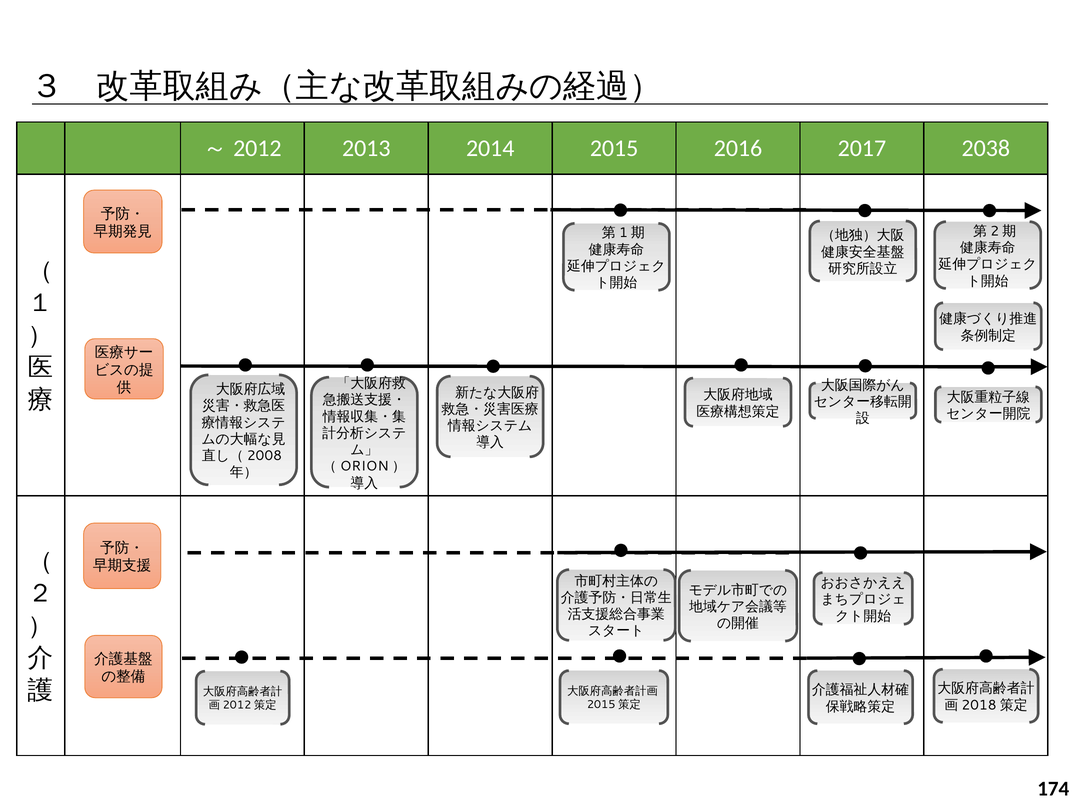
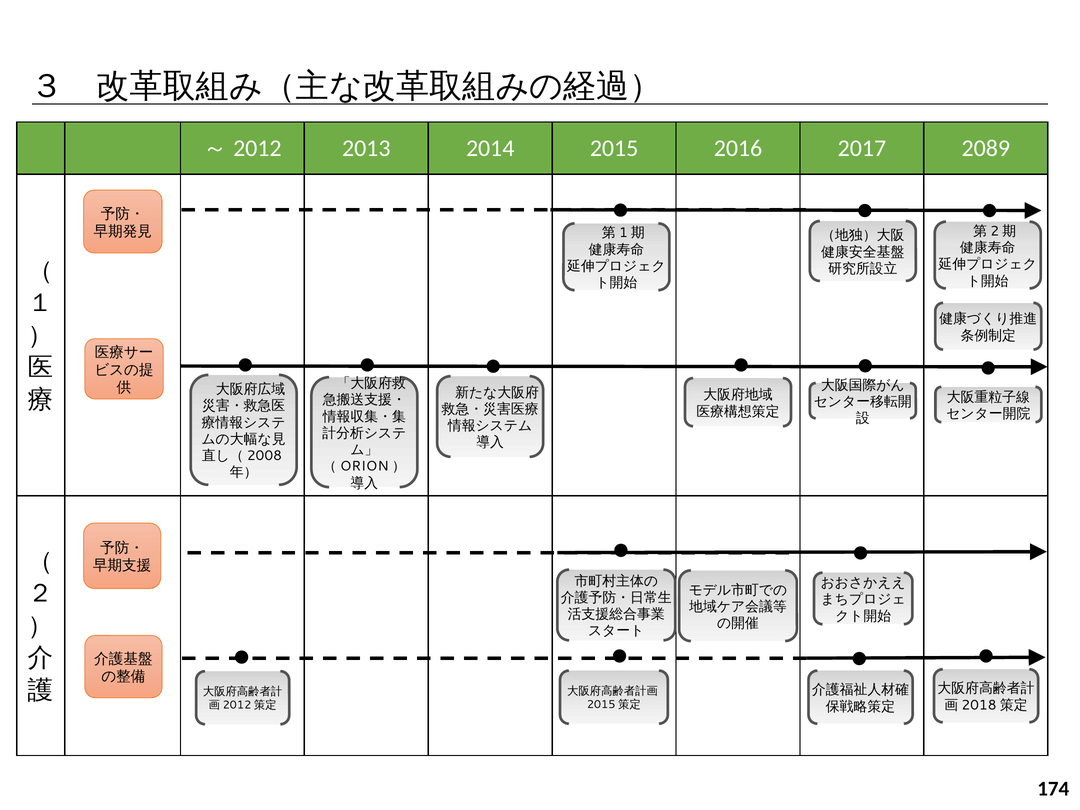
2038: 2038 -> 2089
